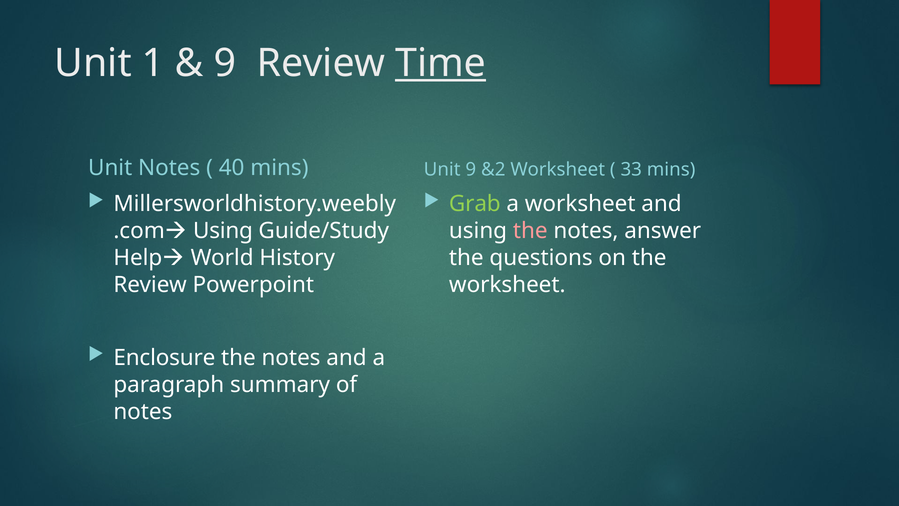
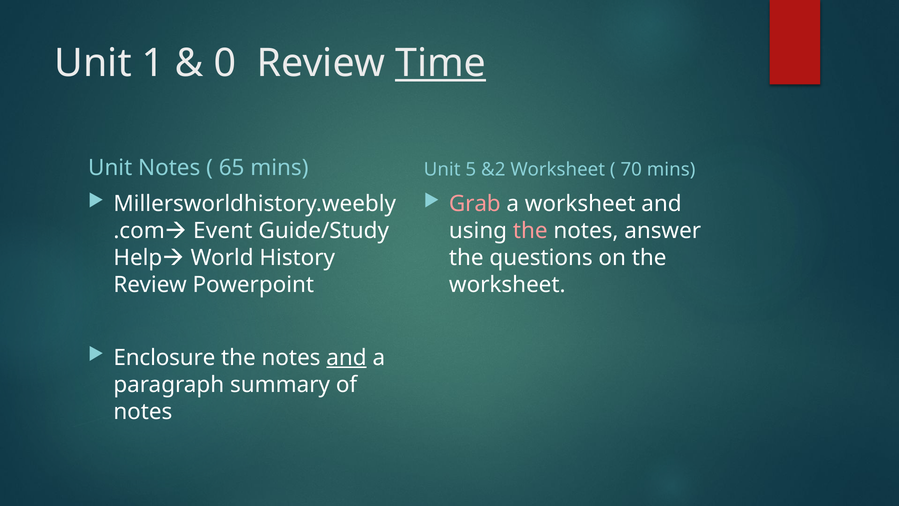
9 at (225, 63): 9 -> 0
40: 40 -> 65
Unit 9: 9 -> 5
33: 33 -> 70
Grab colour: light green -> pink
Using at (223, 231): Using -> Event
and at (347, 357) underline: none -> present
